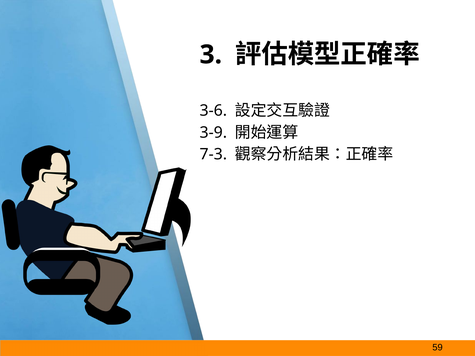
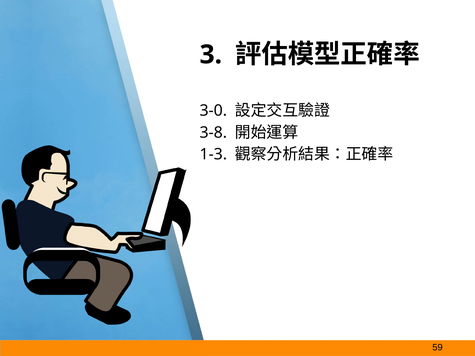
3-6: 3-6 -> 3-0
3-9: 3-9 -> 3-8
7-3: 7-3 -> 1-3
